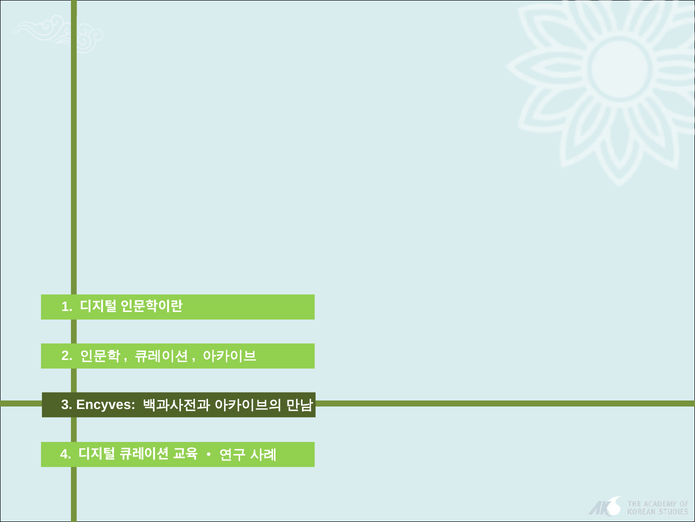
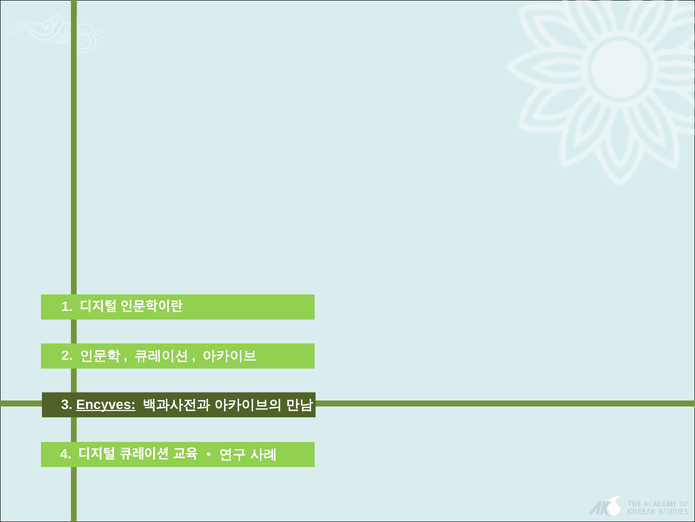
Encyves underline: none -> present
